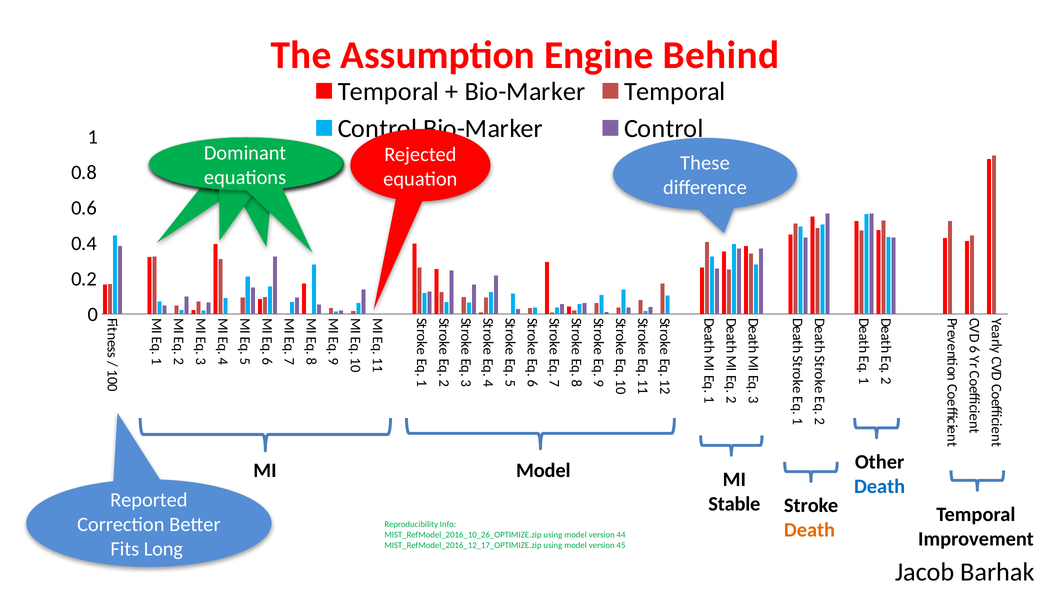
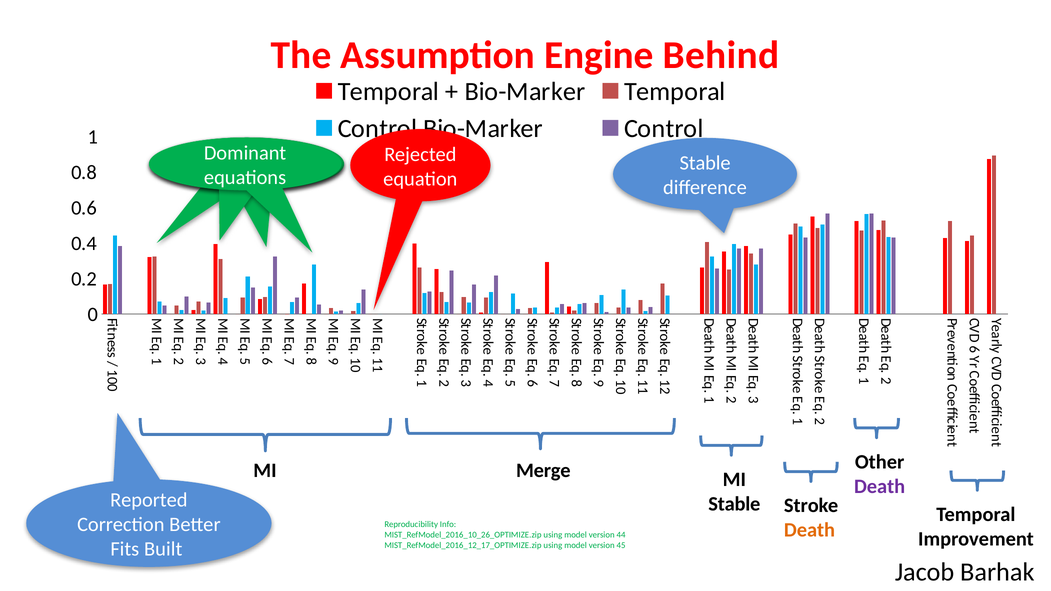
These at (705, 163): These -> Stable
Model at (543, 471): Model -> Merge
Death at (880, 487) colour: blue -> purple
Long: Long -> Built
